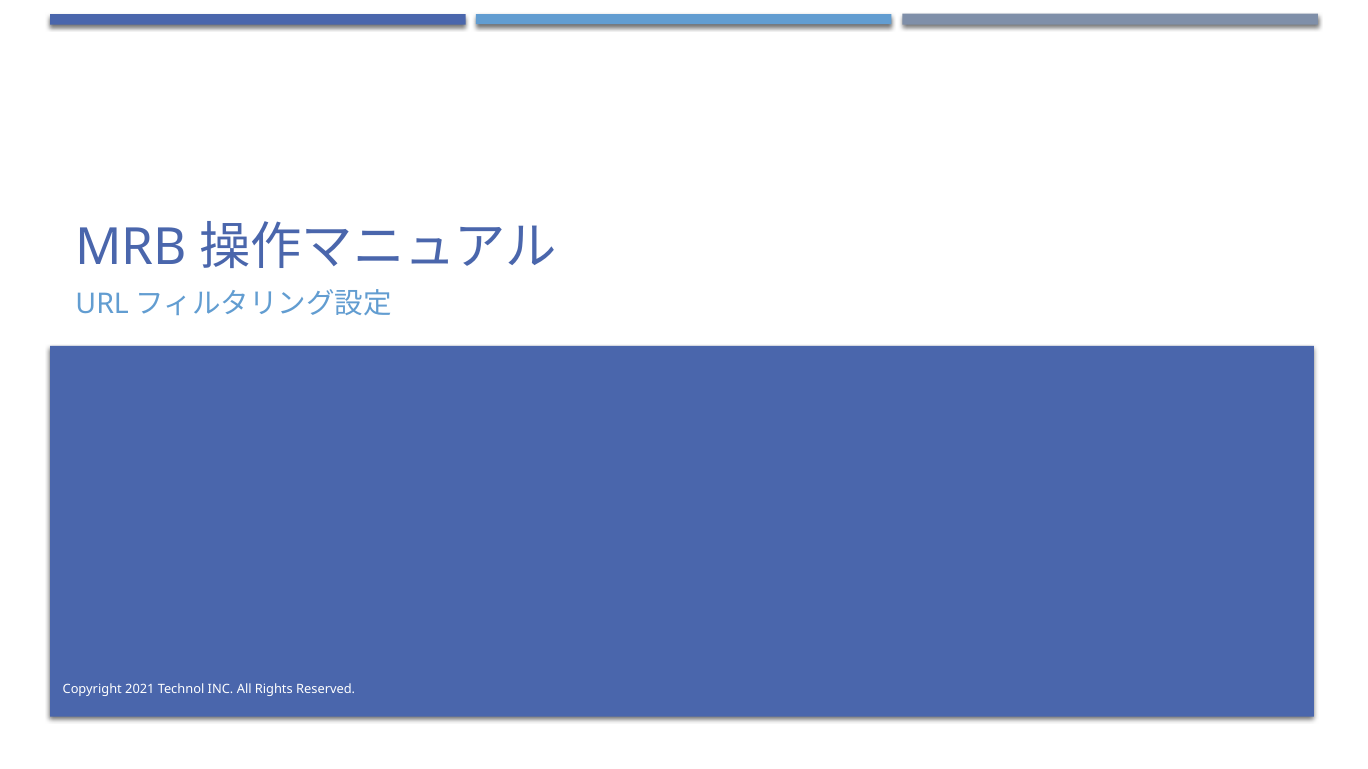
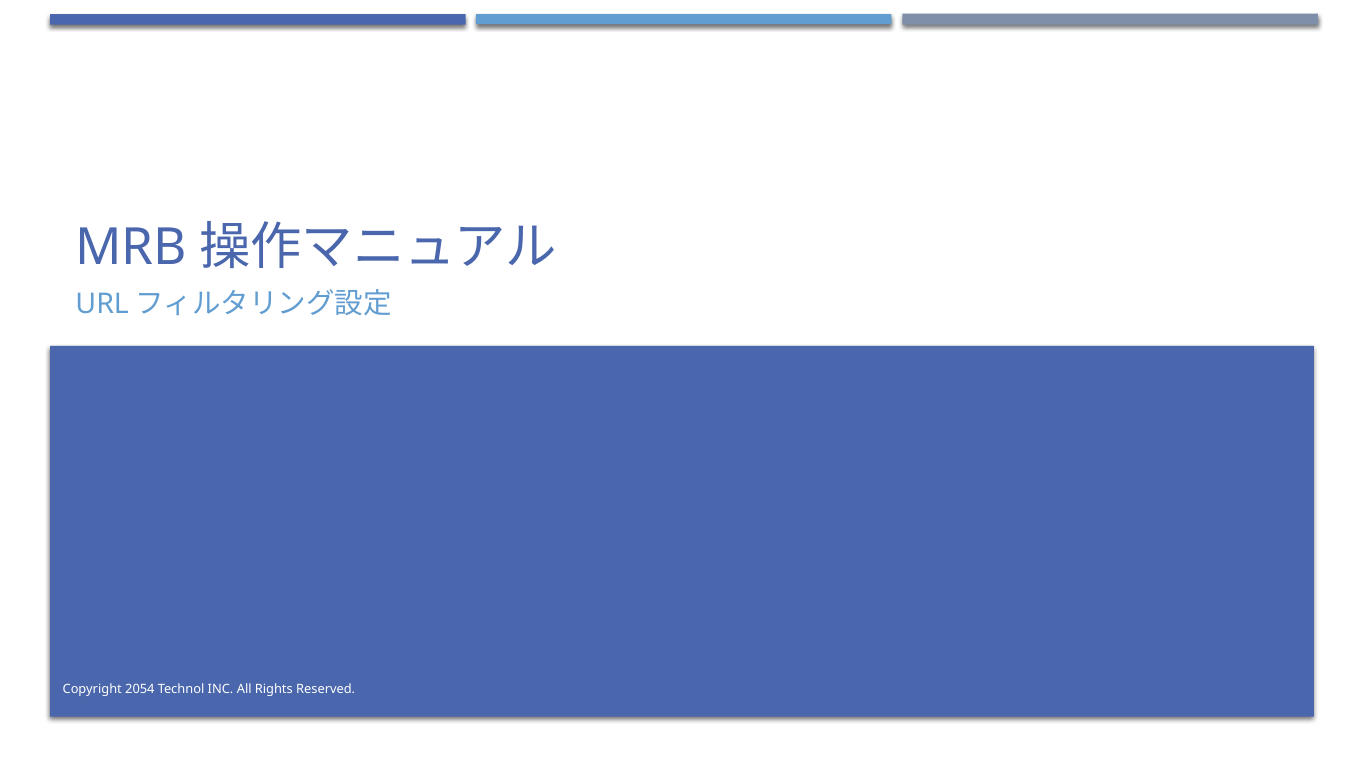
2021: 2021 -> 2054
